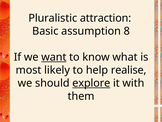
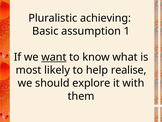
attraction: attraction -> achieving
8: 8 -> 1
explore underline: present -> none
